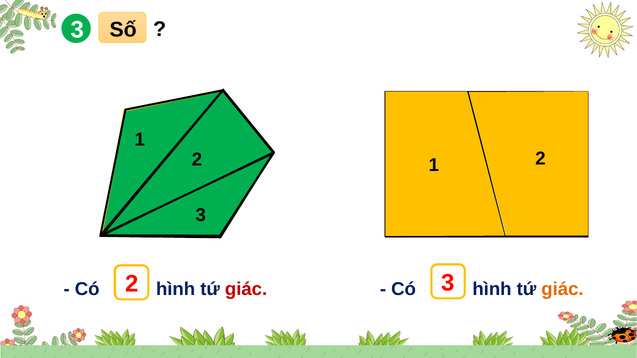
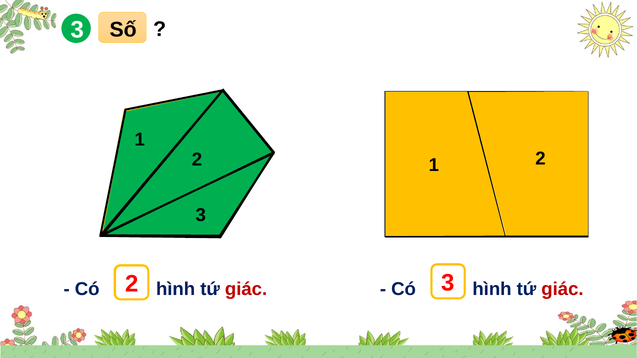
giác at (562, 290) colour: orange -> red
